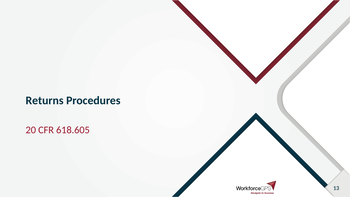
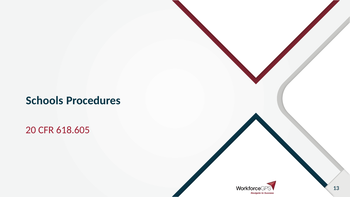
Returns: Returns -> Schools
